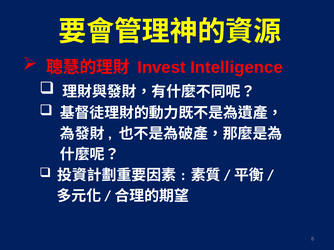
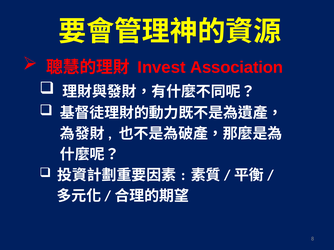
Intelligence: Intelligence -> Association
